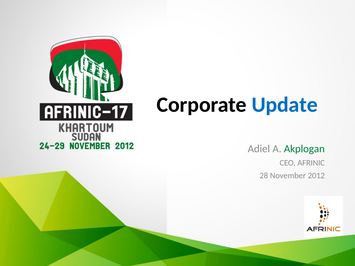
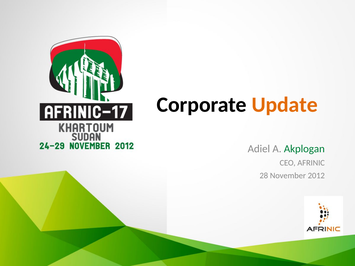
Update colour: blue -> orange
